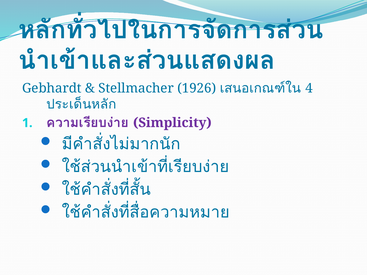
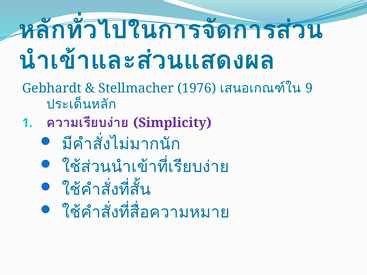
1926: 1926 -> 1976
4: 4 -> 9
